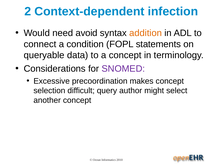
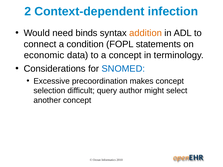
avoid: avoid -> binds
queryable: queryable -> economic
SNOMED colour: purple -> blue
